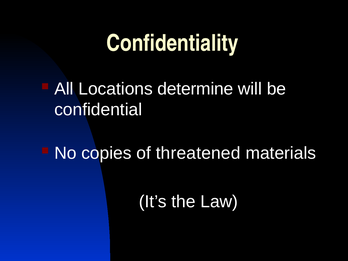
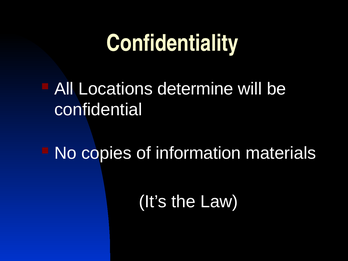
threatened: threatened -> information
